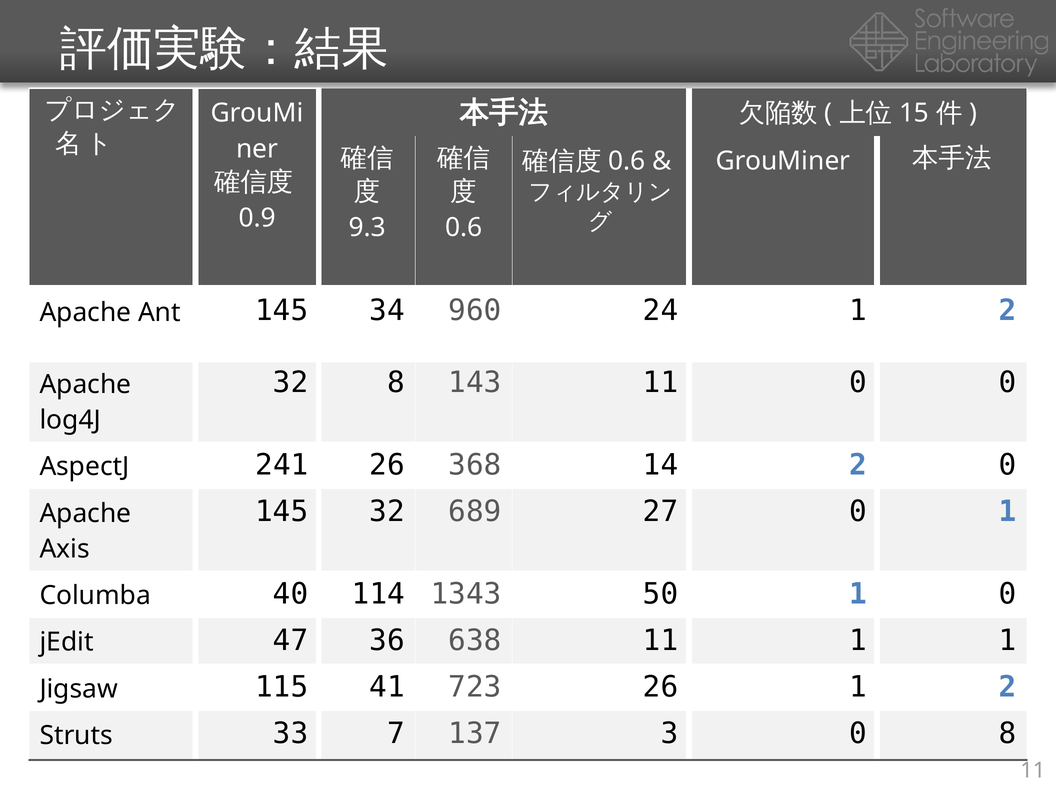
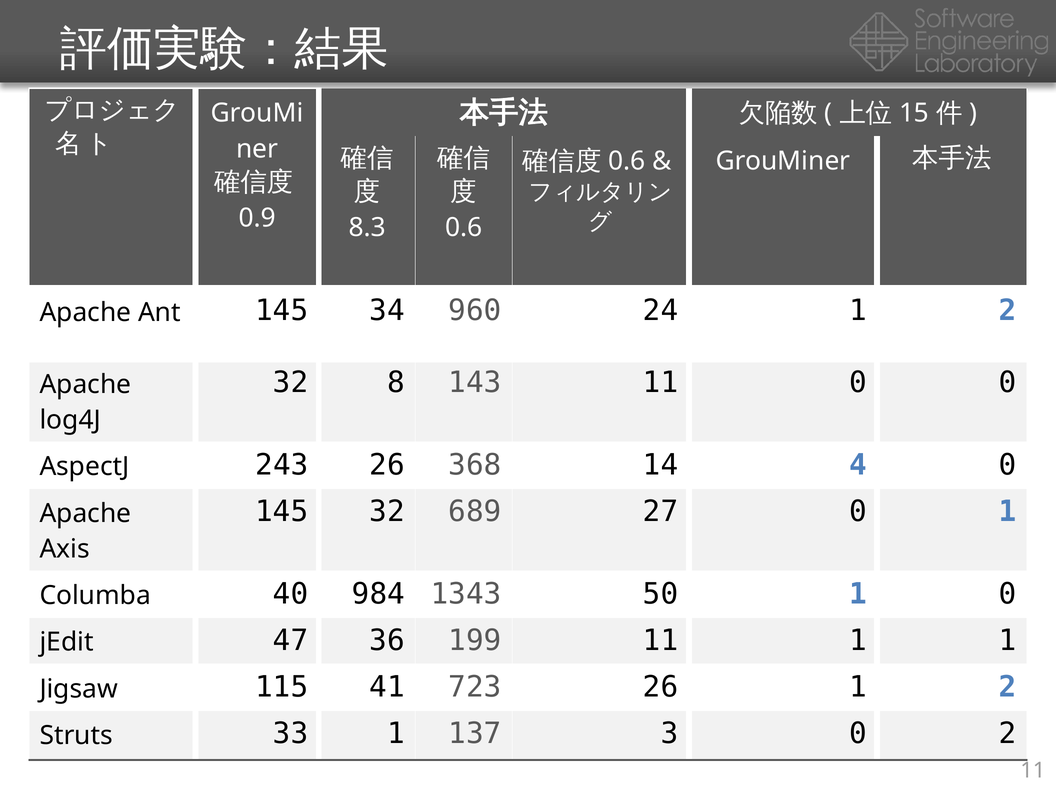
9.3: 9.3 -> 8.3
241: 241 -> 243
14 2: 2 -> 4
114: 114 -> 984
638: 638 -> 199
33 7: 7 -> 1
0 8: 8 -> 2
